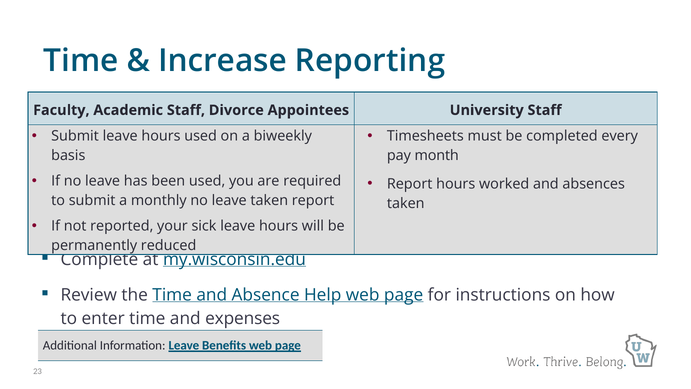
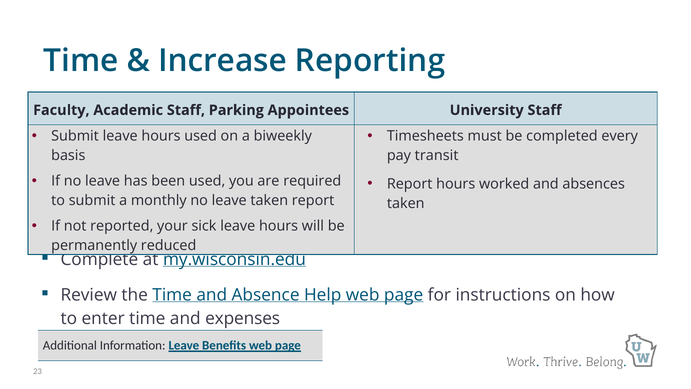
Divorce: Divorce -> Parking
month: month -> transit
